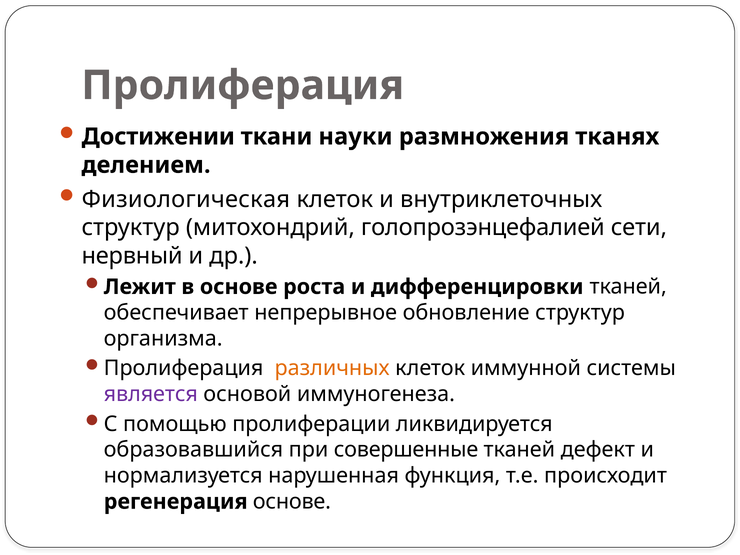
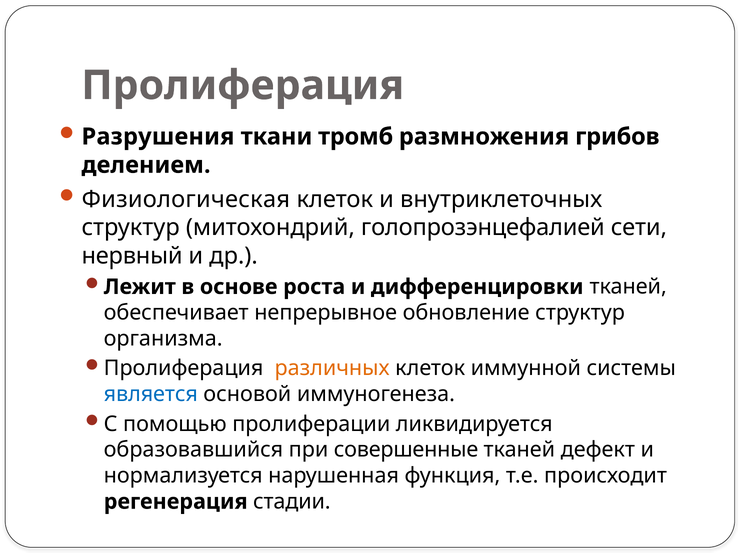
Достижении: Достижении -> Разрушения
науки: науки -> тромб
тканях: тканях -> грибов
является colour: purple -> blue
регенерация основе: основе -> стадии
